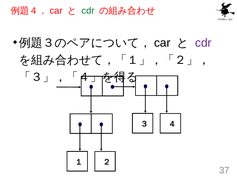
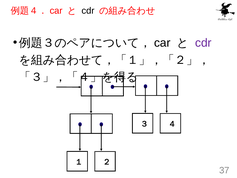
cdr at (88, 11) colour: green -> black
